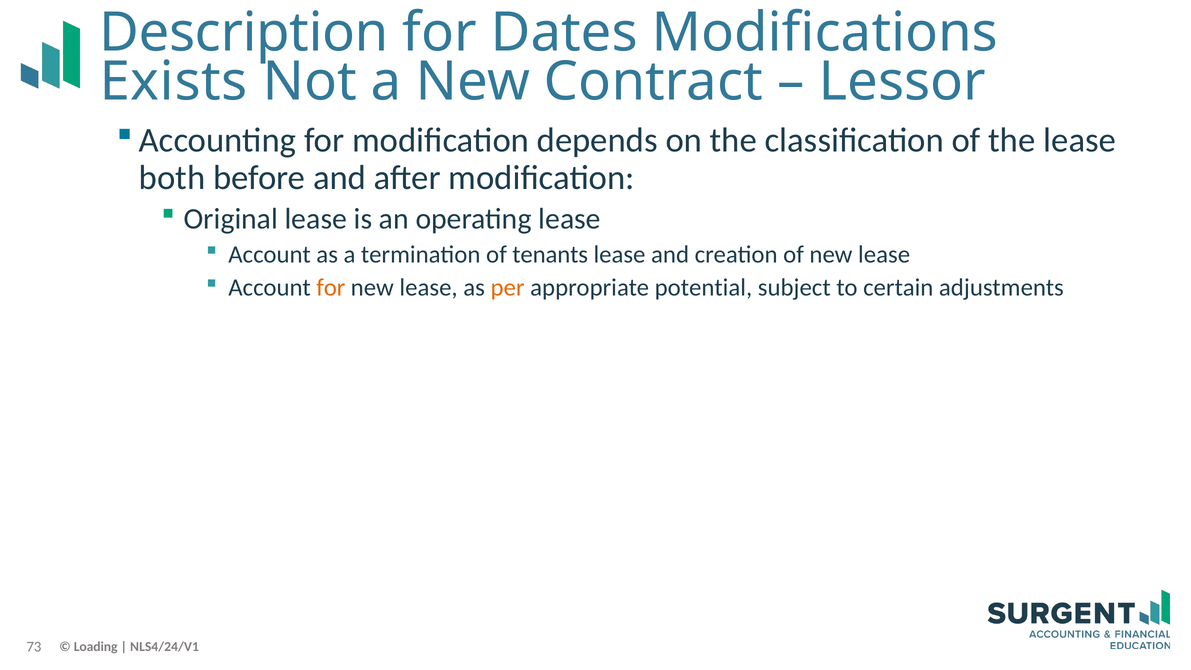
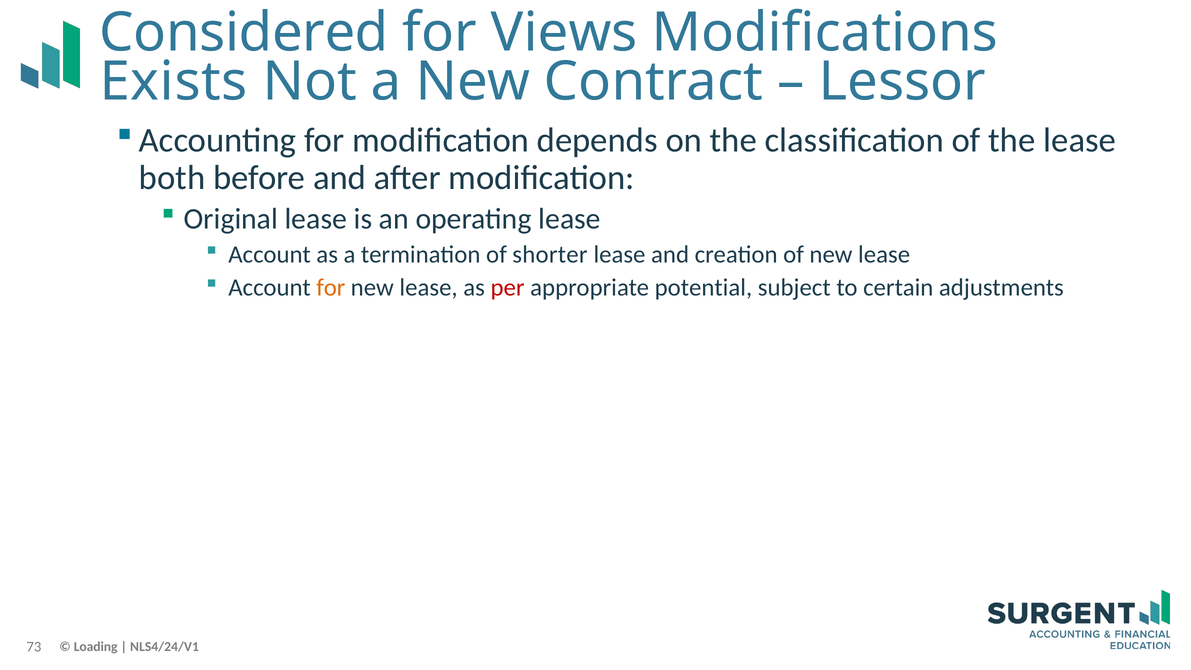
Description: Description -> Considered
Dates: Dates -> Views
tenants: tenants -> shorter
per colour: orange -> red
